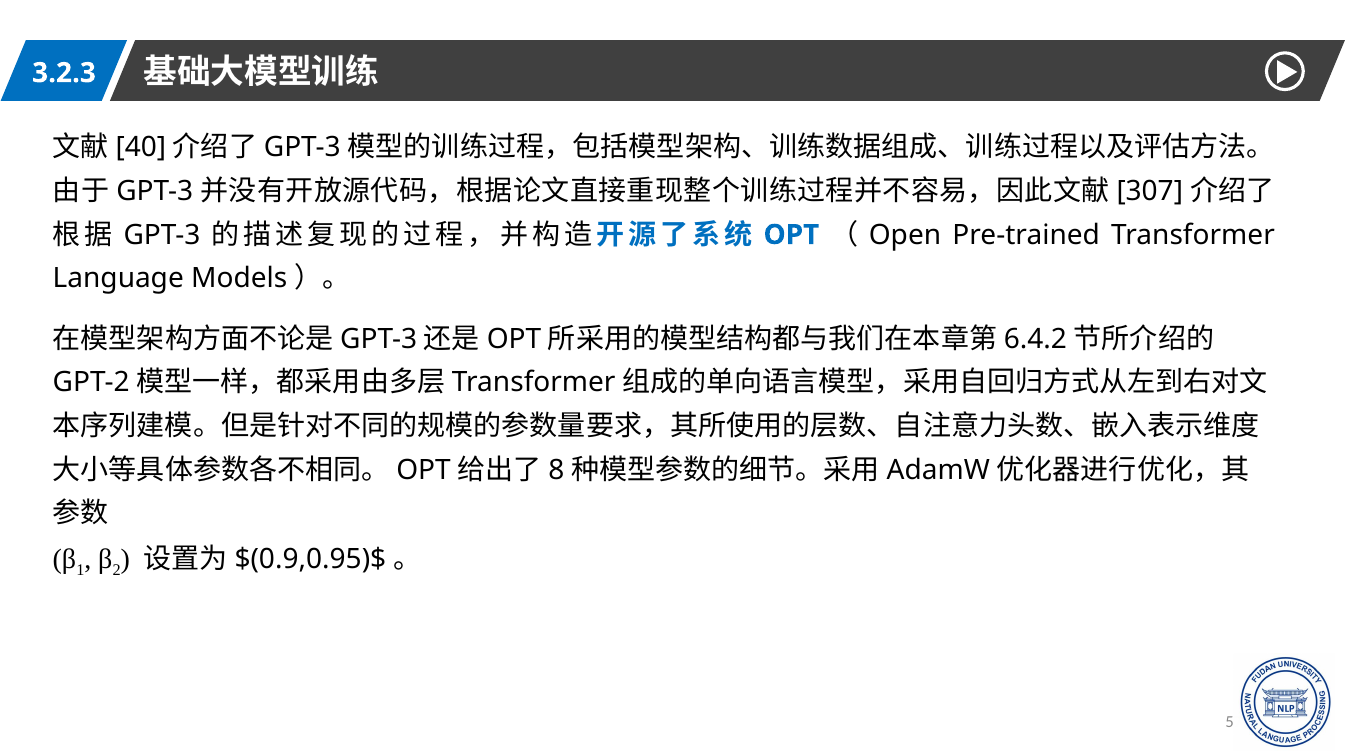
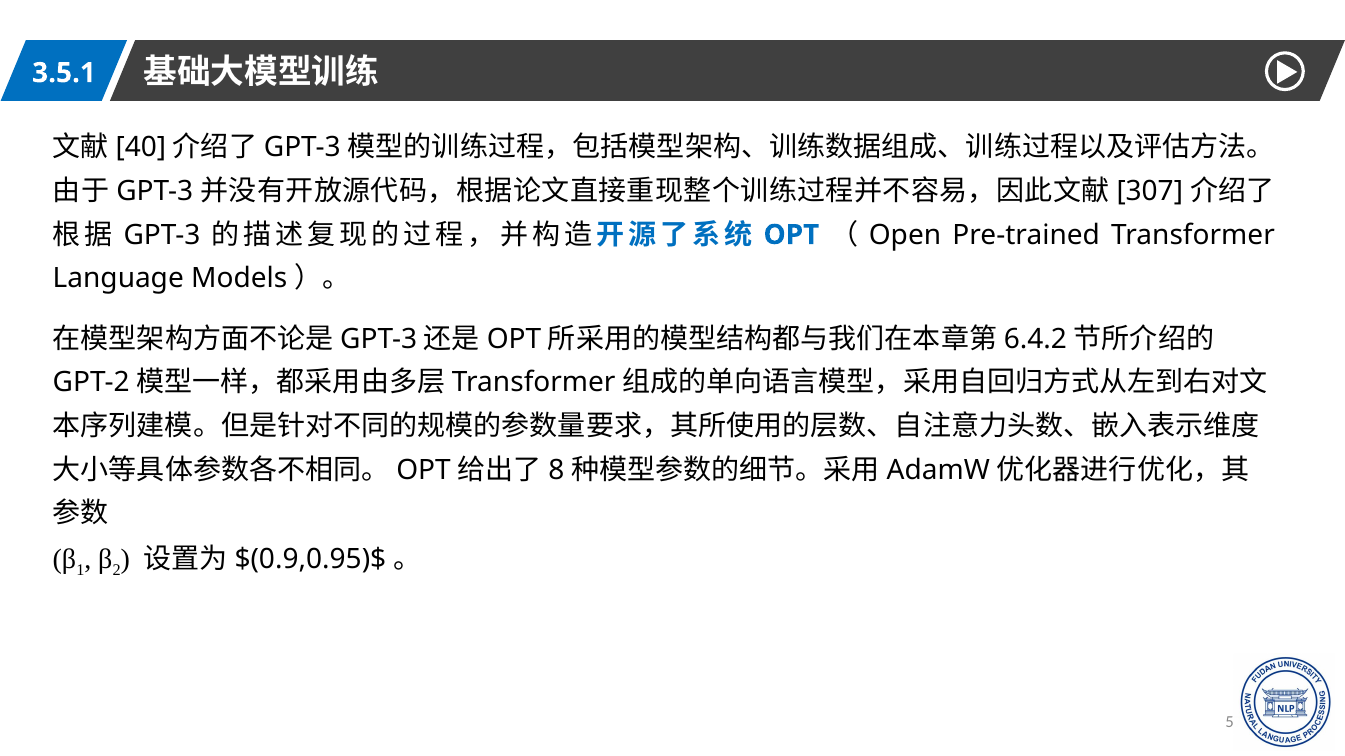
3.2.3: 3.2.3 -> 3.5.1
